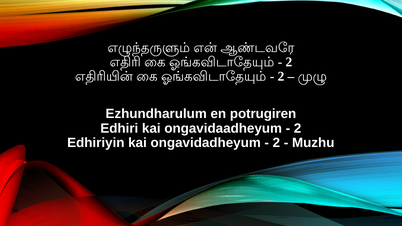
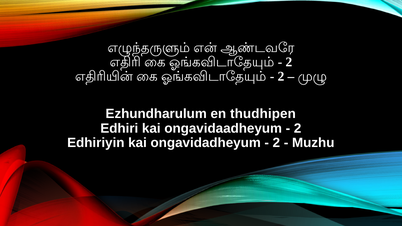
potrugiren: potrugiren -> thudhipen
